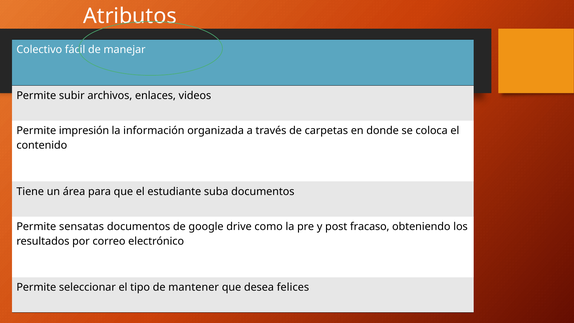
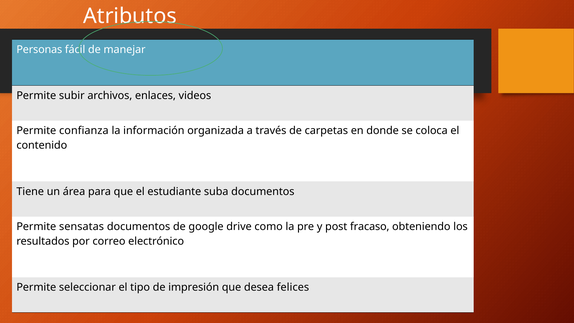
Colectivo: Colectivo -> Personas
impresión: impresión -> confianza
mantener: mantener -> impresión
